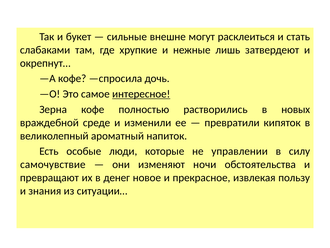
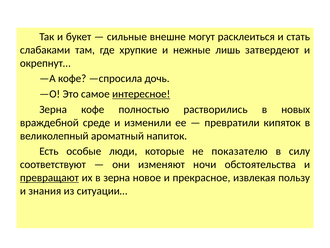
управлении: управлении -> показателю
самочувствие: самочувствие -> соответствуют
превращают underline: none -> present
в денег: денег -> зерна
